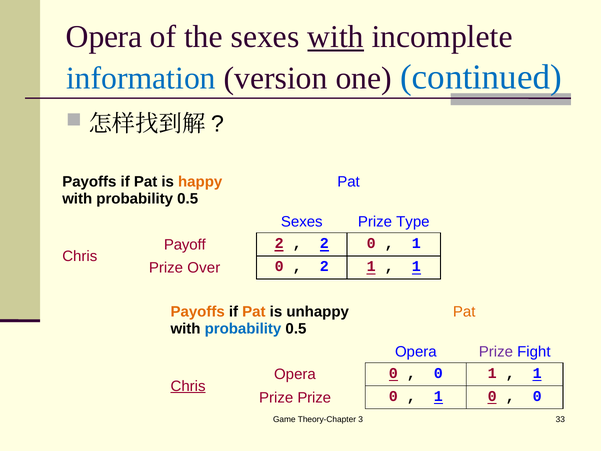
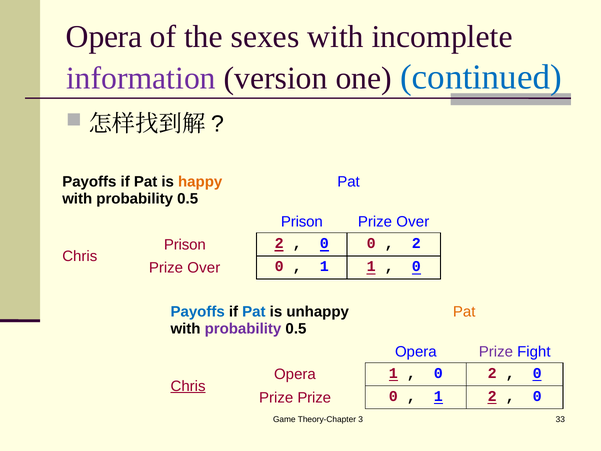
with at (336, 37) underline: present -> none
information colour: blue -> purple
Sexes at (302, 222): Sexes -> Prison
Type at (413, 222): Type -> Over
Payoff at (185, 245): Payoff -> Prison
2 at (324, 243): 2 -> 0
1 at (416, 243): 1 -> 2
2 at (324, 266): 2 -> 1
1 at (416, 266): 1 -> 0
Payoffs at (198, 312) colour: orange -> blue
Pat at (254, 312) colour: orange -> blue
probability at (243, 328) colour: blue -> purple
Opera 0: 0 -> 1
0 1: 1 -> 2
1 at (537, 373): 1 -> 0
1 0: 0 -> 2
